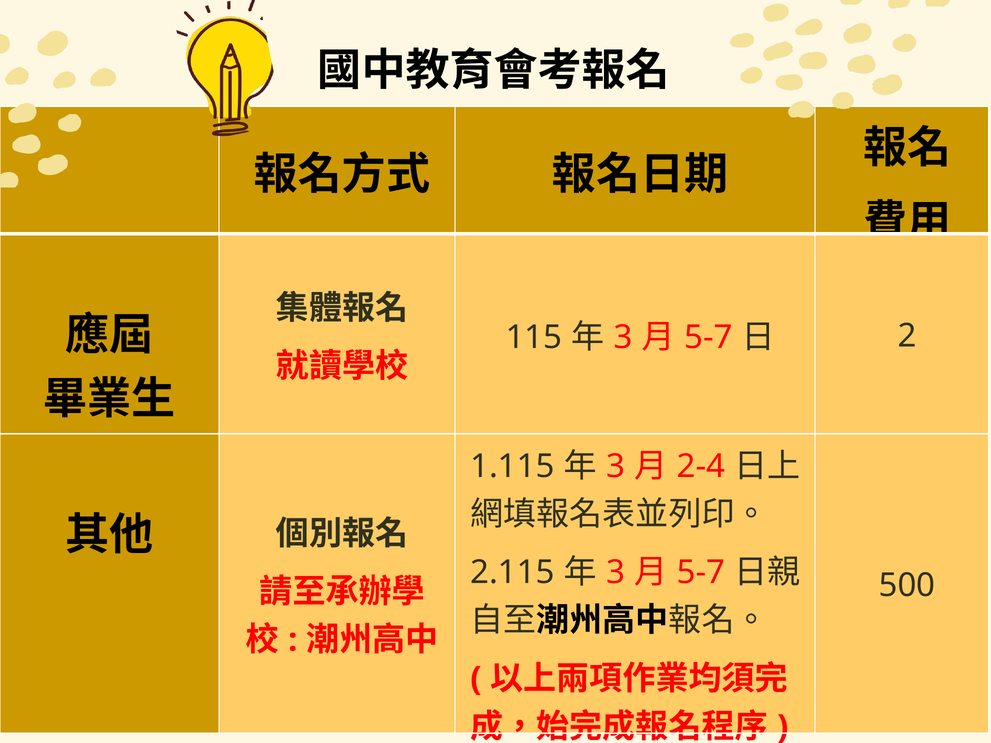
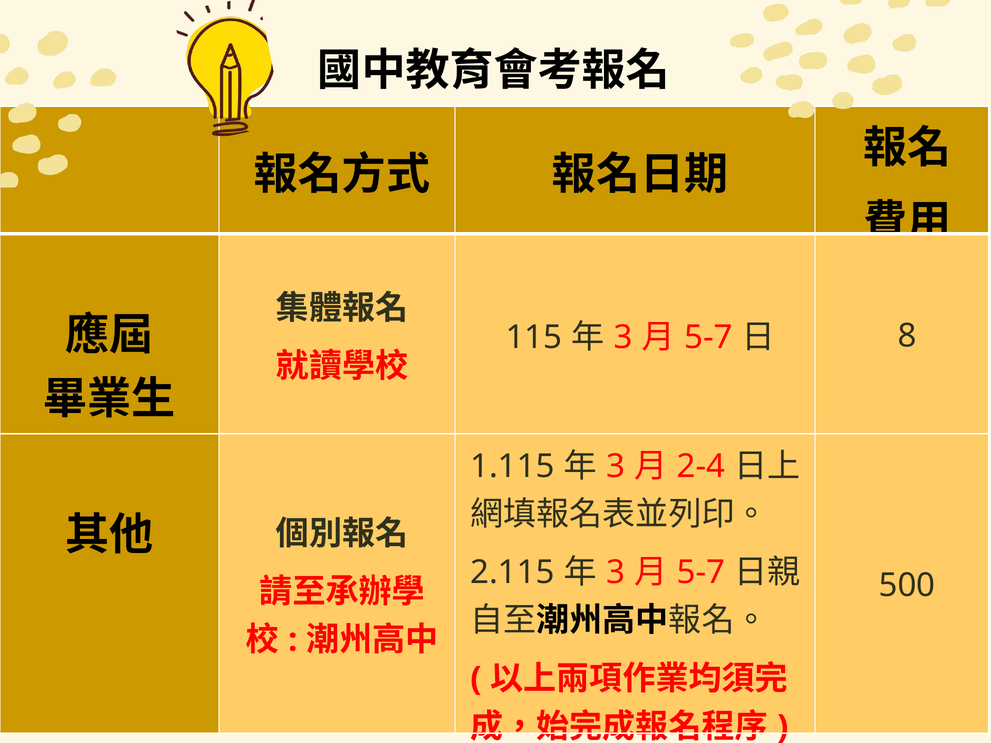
2: 2 -> 8
